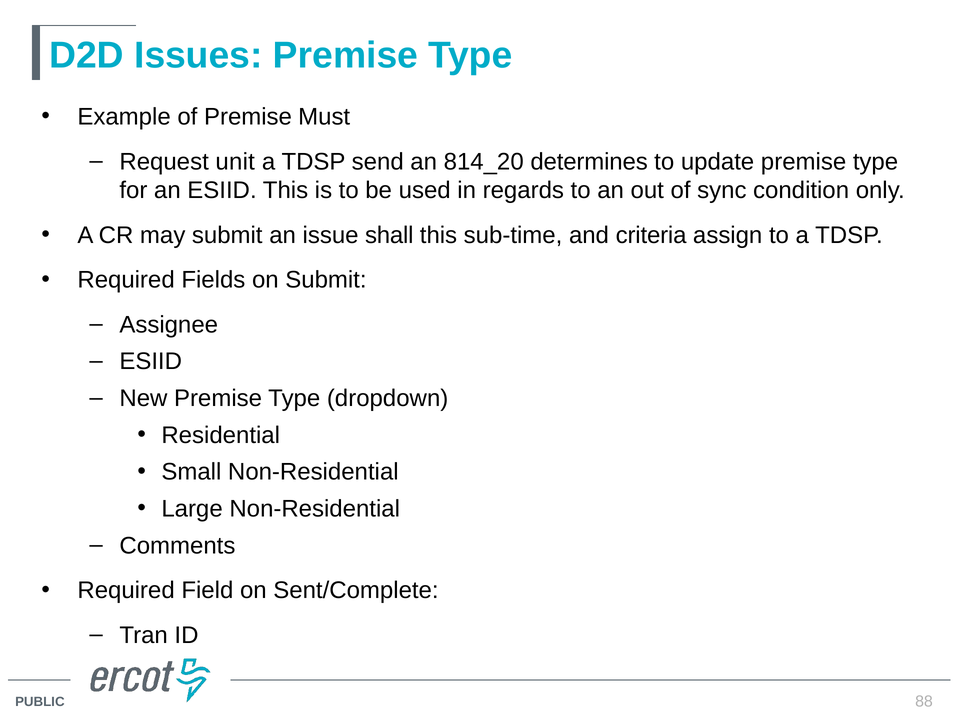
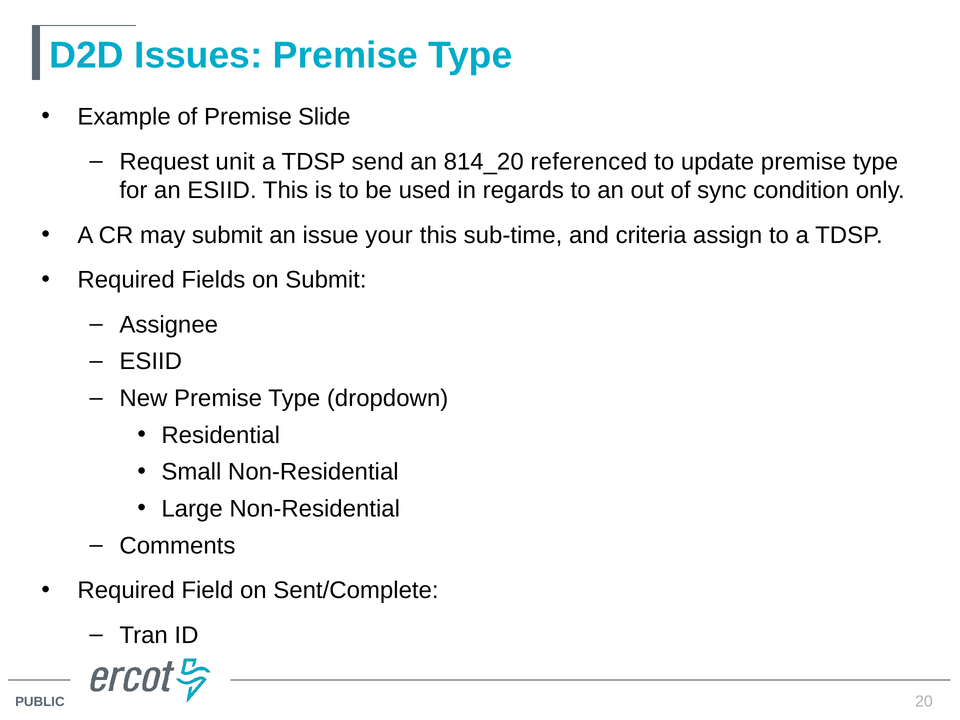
Must: Must -> Slide
determines: determines -> referenced
shall: shall -> your
88: 88 -> 20
